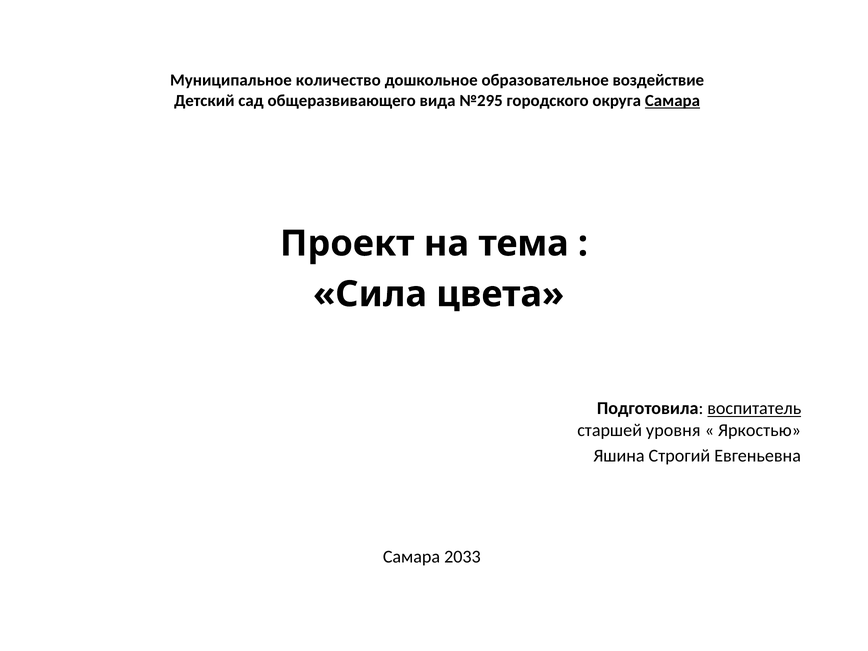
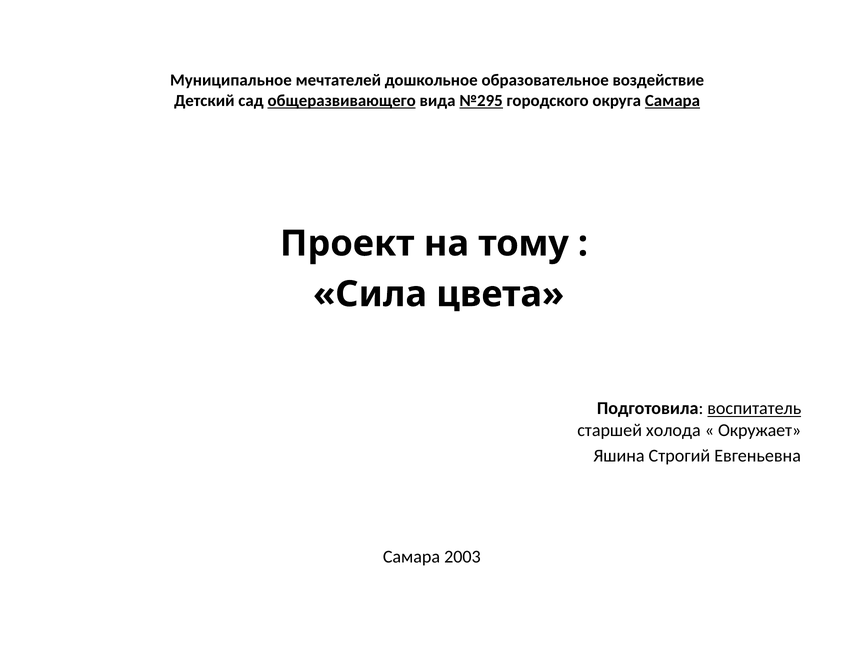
количество: количество -> мечтателей
общеразвивающего underline: none -> present
№295 underline: none -> present
тема: тема -> тому
уровня: уровня -> холода
Яркостью: Яркостью -> Окружает
2033: 2033 -> 2003
